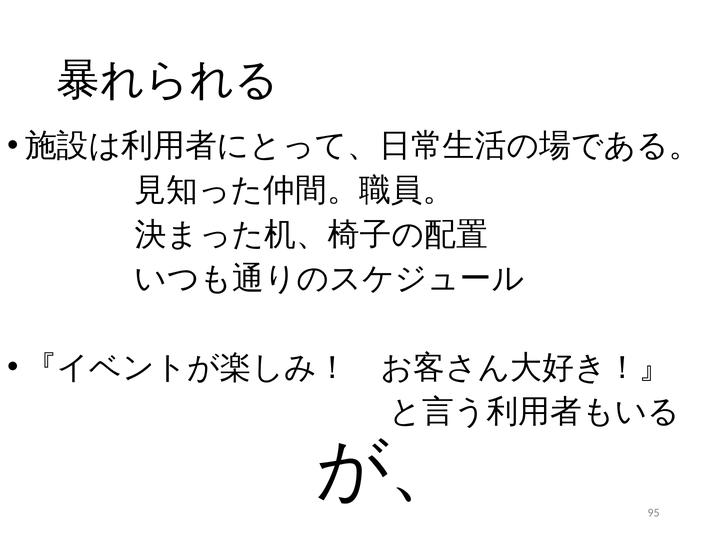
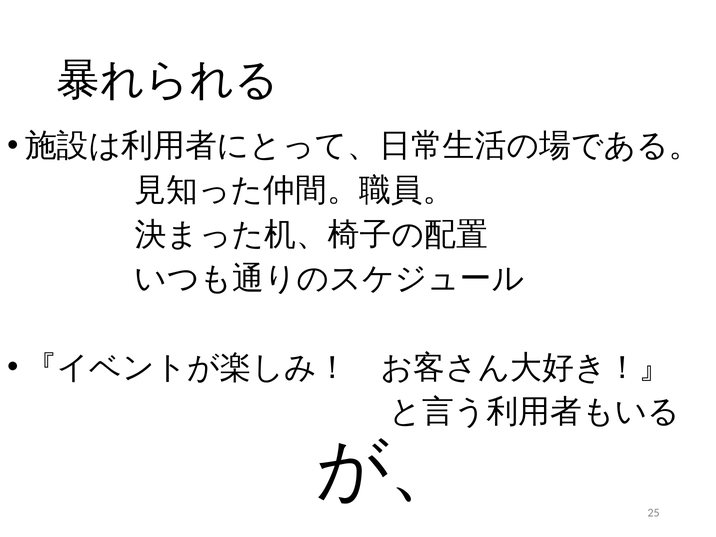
95: 95 -> 25
